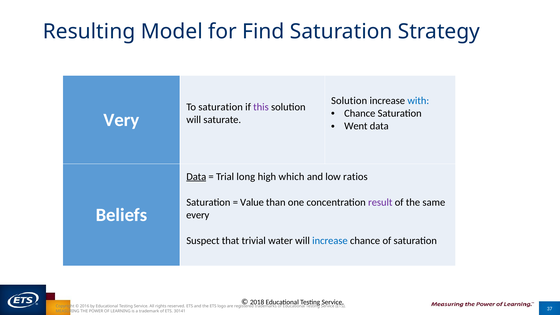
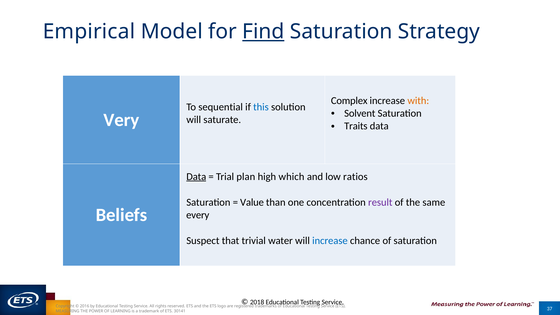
Resulting: Resulting -> Empirical
Find underline: none -> present
Solution at (349, 101): Solution -> Complex
with colour: blue -> orange
To saturation: saturation -> sequential
this colour: purple -> blue
Chance at (360, 113): Chance -> Solvent
Went: Went -> Traits
long: long -> plan
